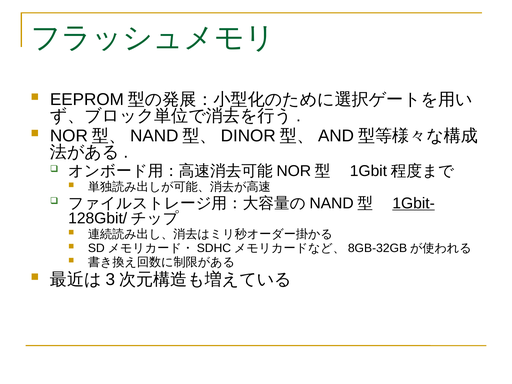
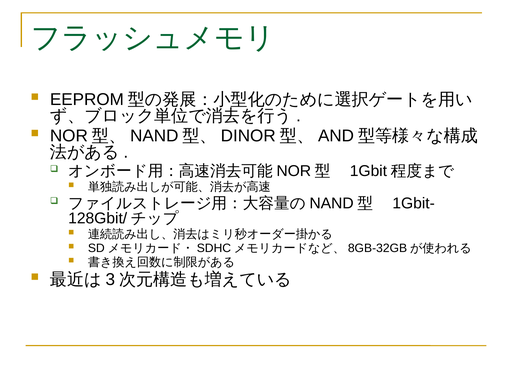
1Gbit- underline: present -> none
